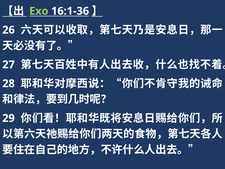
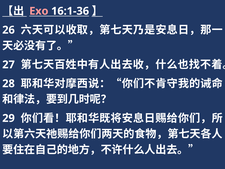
Exo colour: light green -> pink
